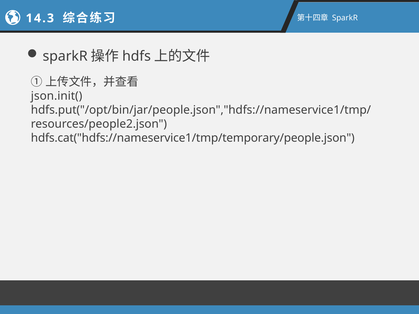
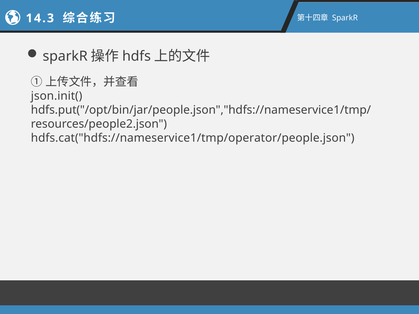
hdfs.cat("hdfs://nameservice1/tmp/temporary/people.json: hdfs.cat("hdfs://nameservice1/tmp/temporary/people.json -> hdfs.cat("hdfs://nameservice1/tmp/operator/people.json
